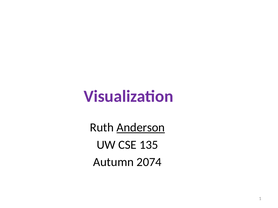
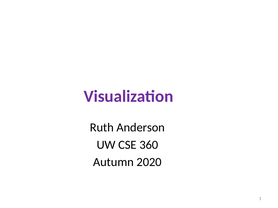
Anderson underline: present -> none
135: 135 -> 360
2074: 2074 -> 2020
